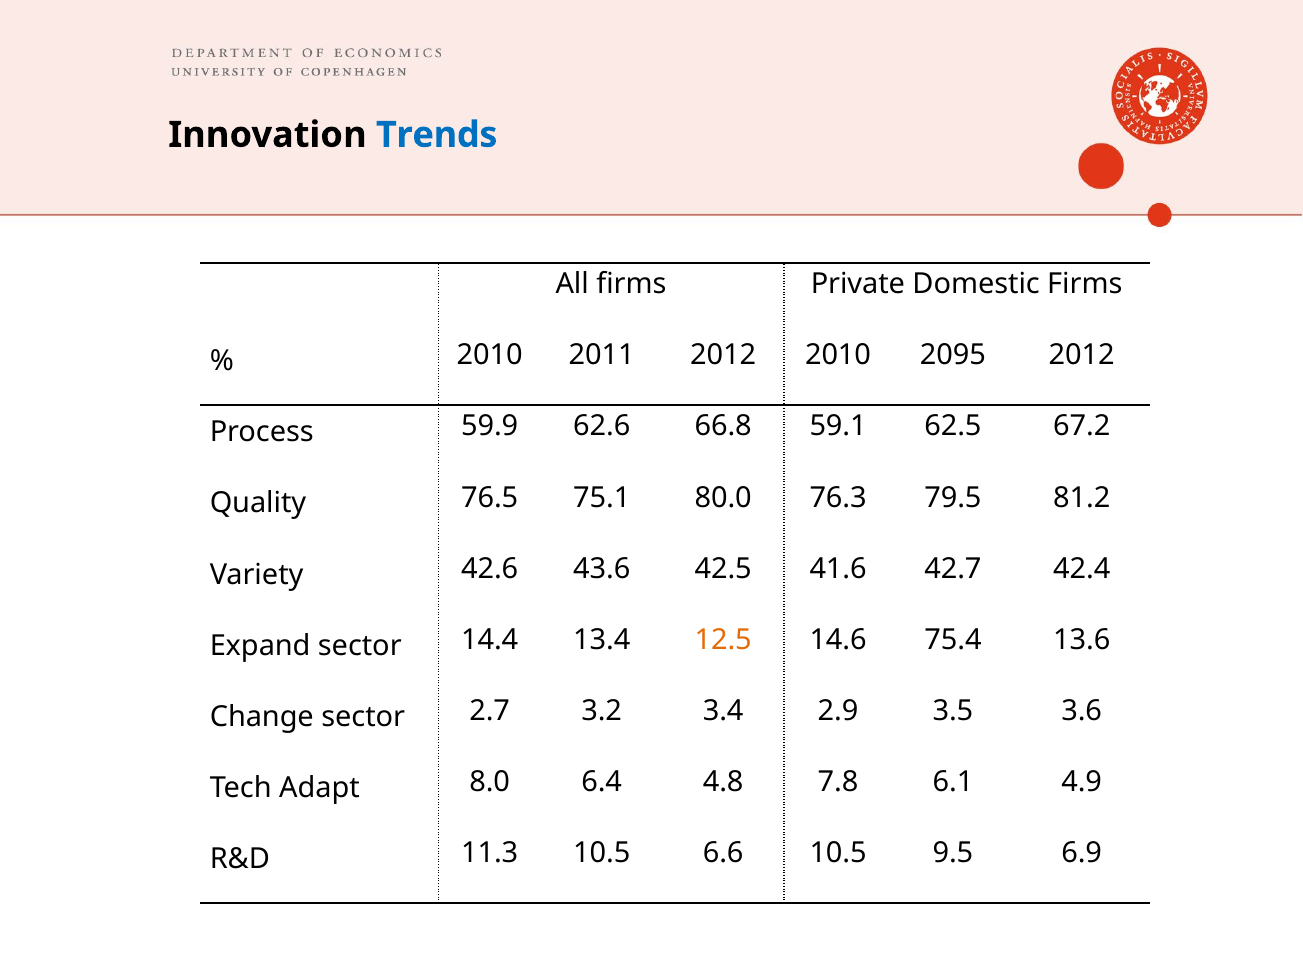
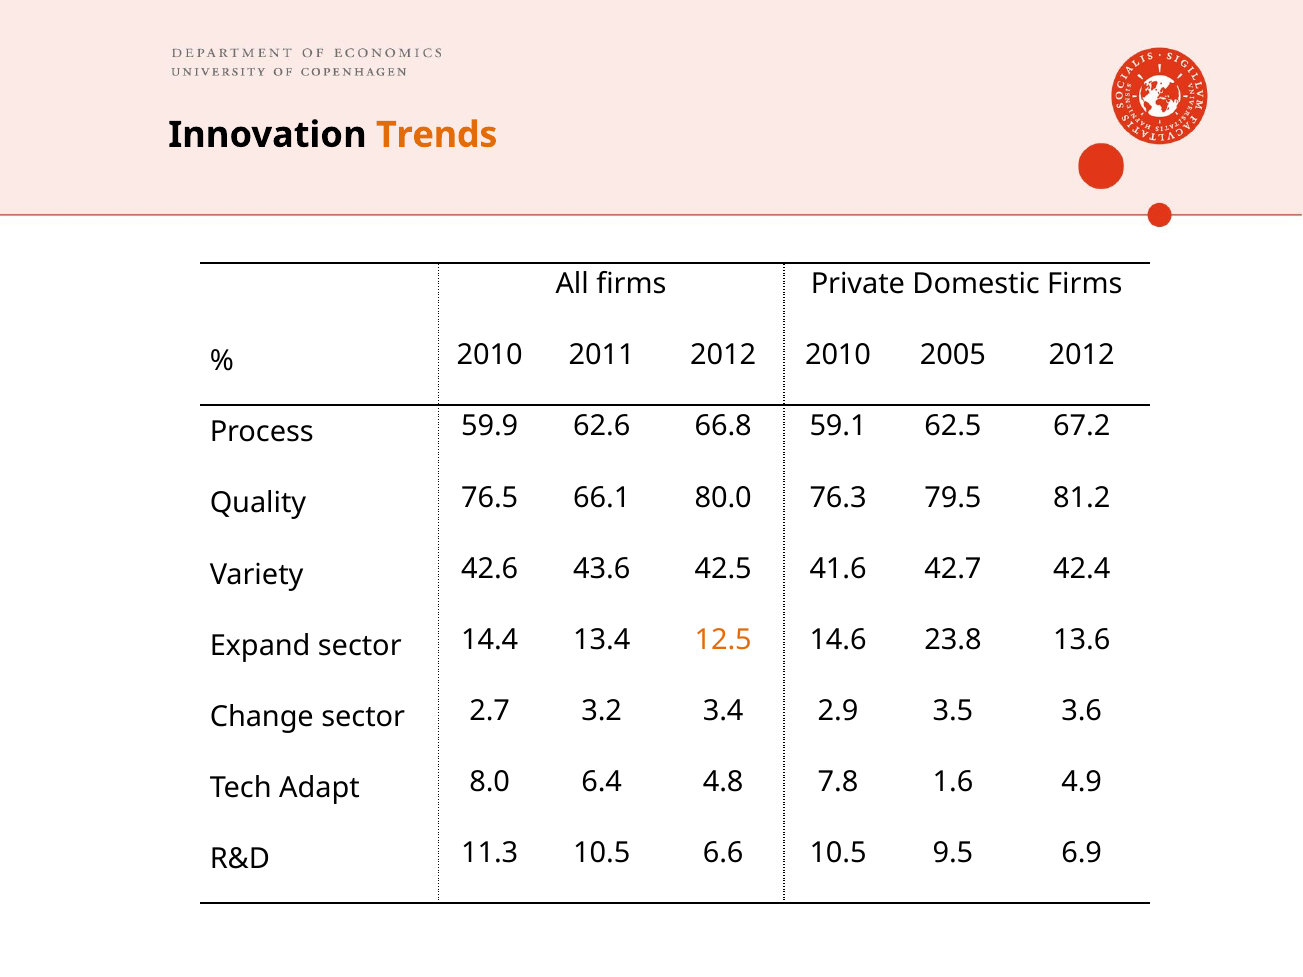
Trends colour: blue -> orange
2095: 2095 -> 2005
75.1: 75.1 -> 66.1
75.4: 75.4 -> 23.8
6.1: 6.1 -> 1.6
